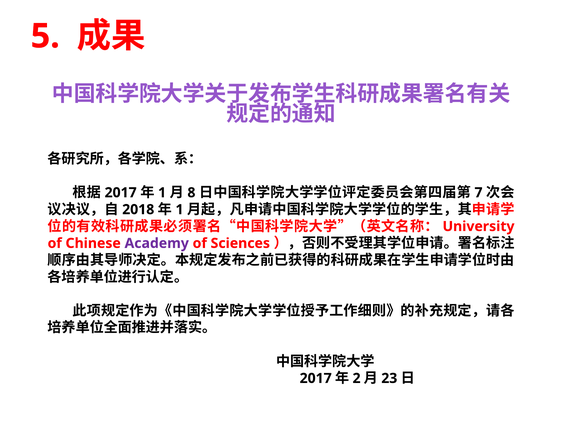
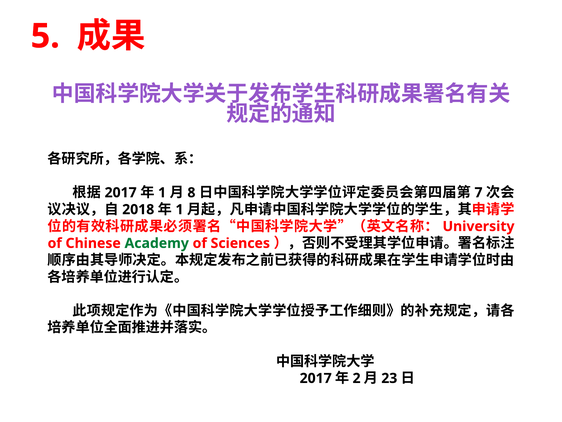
Academy colour: purple -> green
